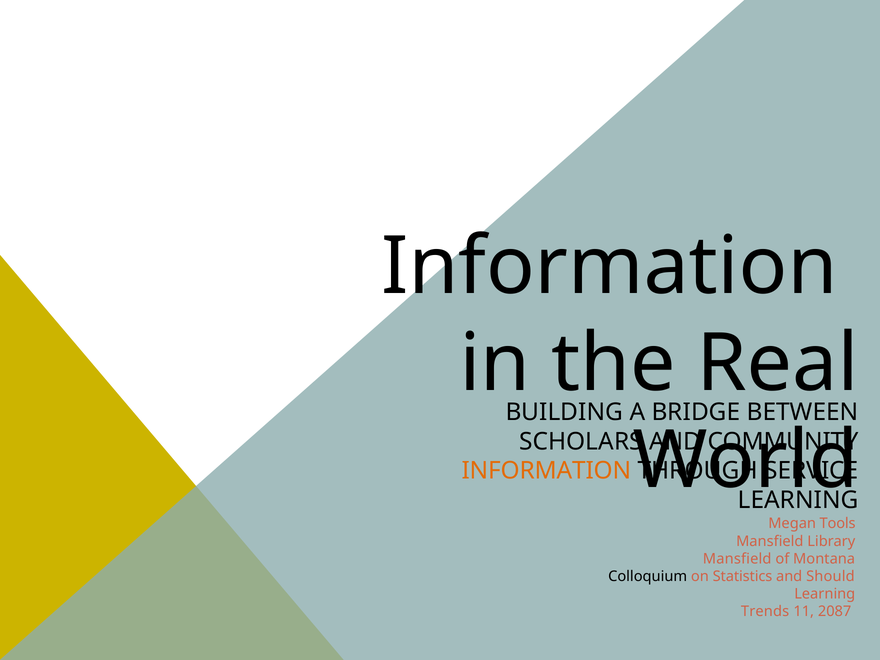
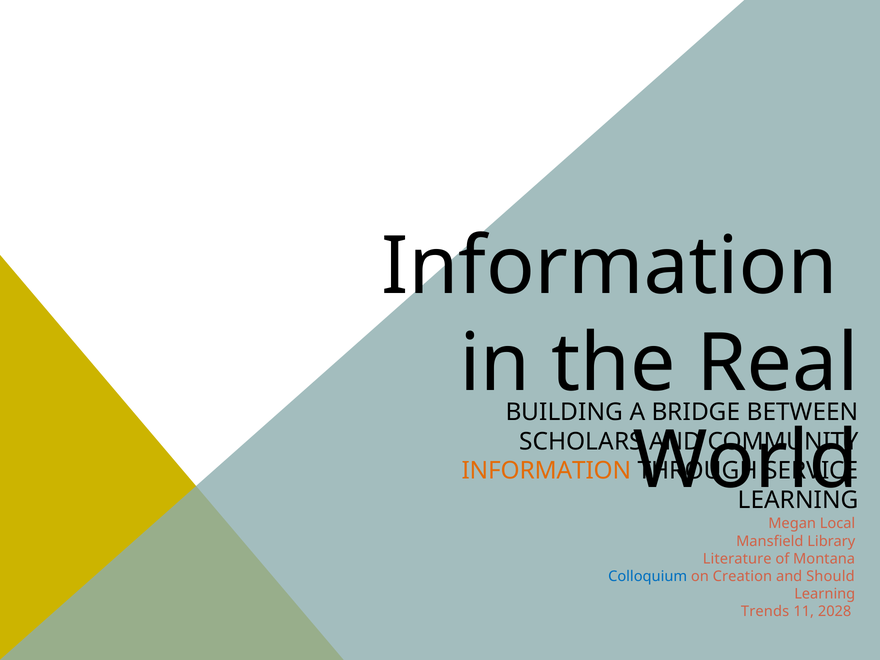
Tools: Tools -> Local
Mansfield at (737, 559): Mansfield -> Literature
Colloquium colour: black -> blue
Statistics: Statistics -> Creation
2087: 2087 -> 2028
